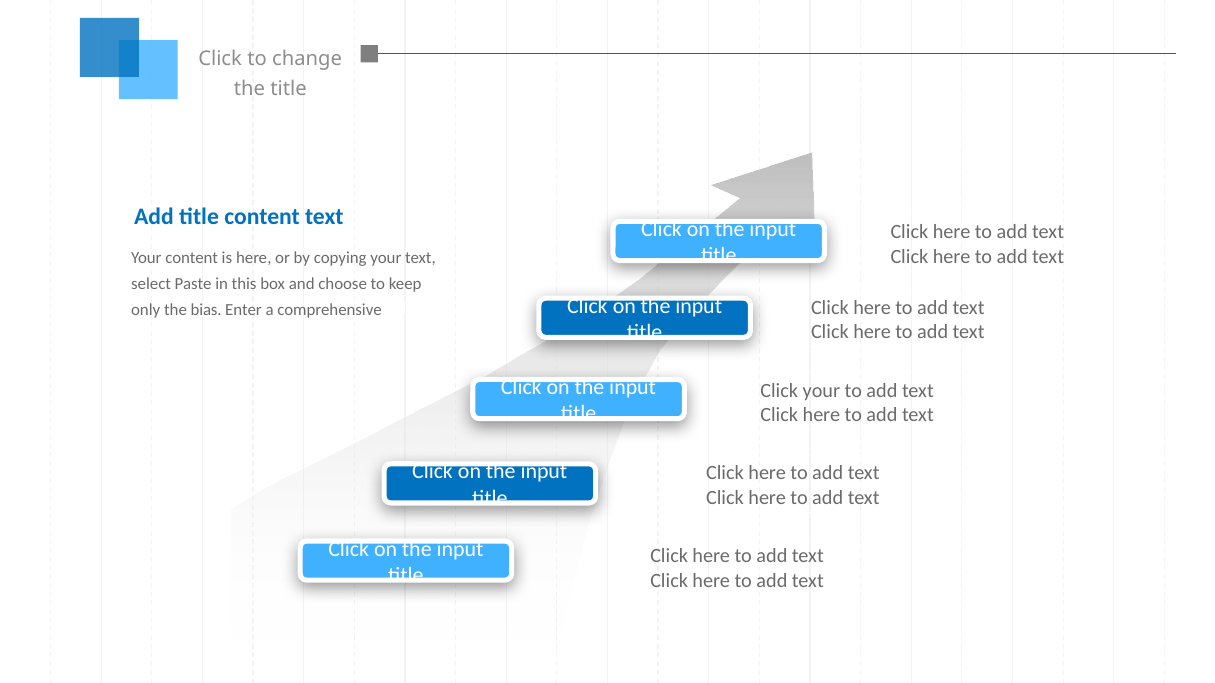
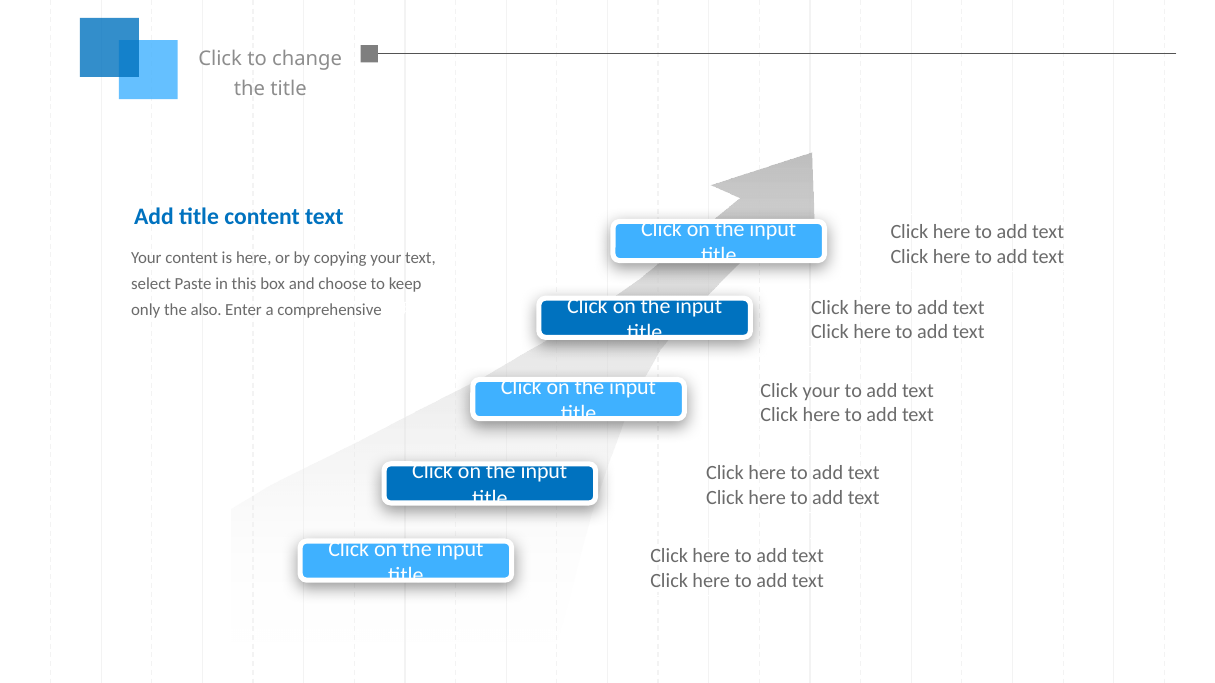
bias: bias -> also
